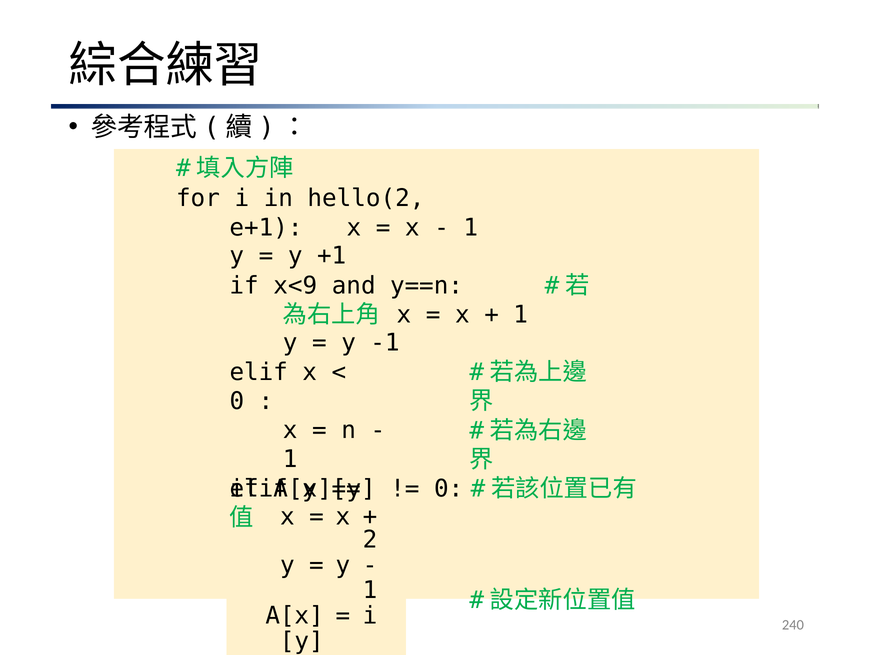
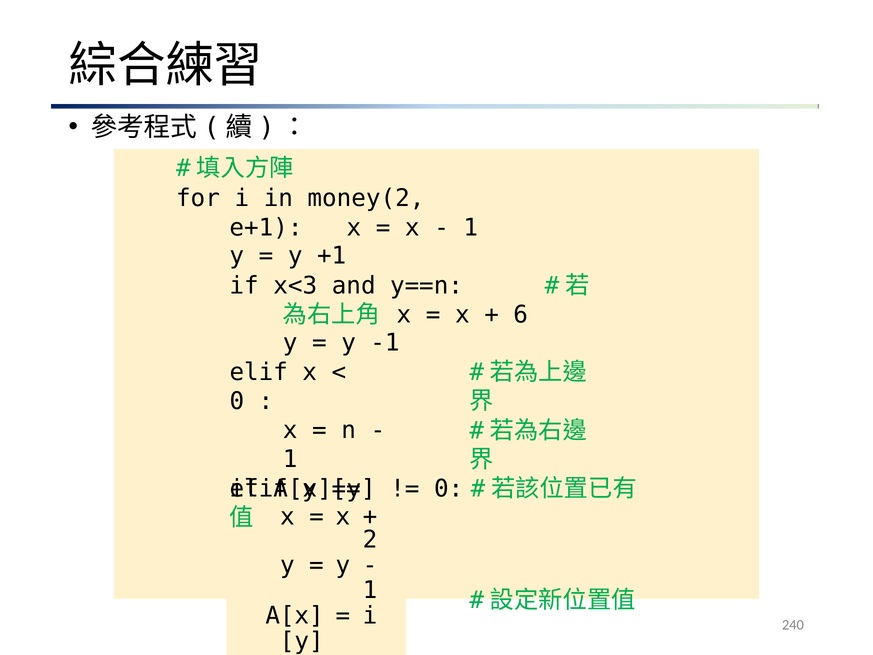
hello(2: hello(2 -> money(2
x<9: x<9 -> x<3
1 at (521, 315): 1 -> 6
